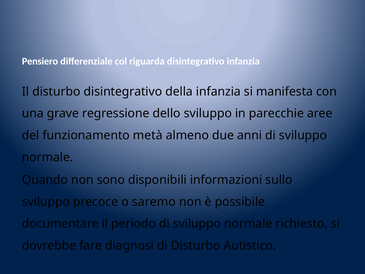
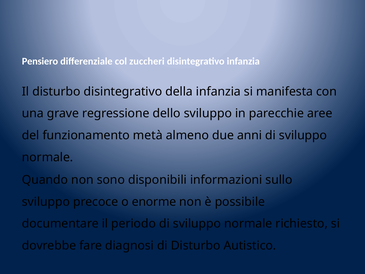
riguarda: riguarda -> zuccheri
saremo: saremo -> enorme
